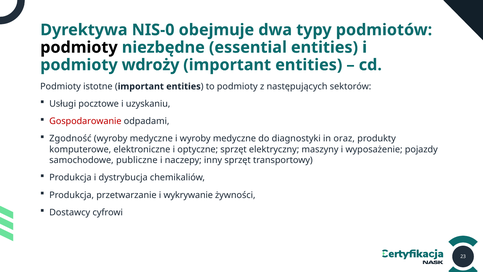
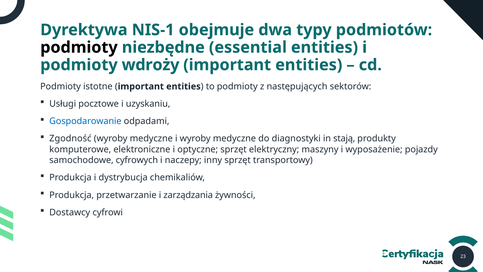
NIS-0: NIS-0 -> NIS-1
Gospodarowanie colour: red -> blue
oraz: oraz -> stają
publiczne: publiczne -> cyfrowych
wykrywanie: wykrywanie -> zarządzania
